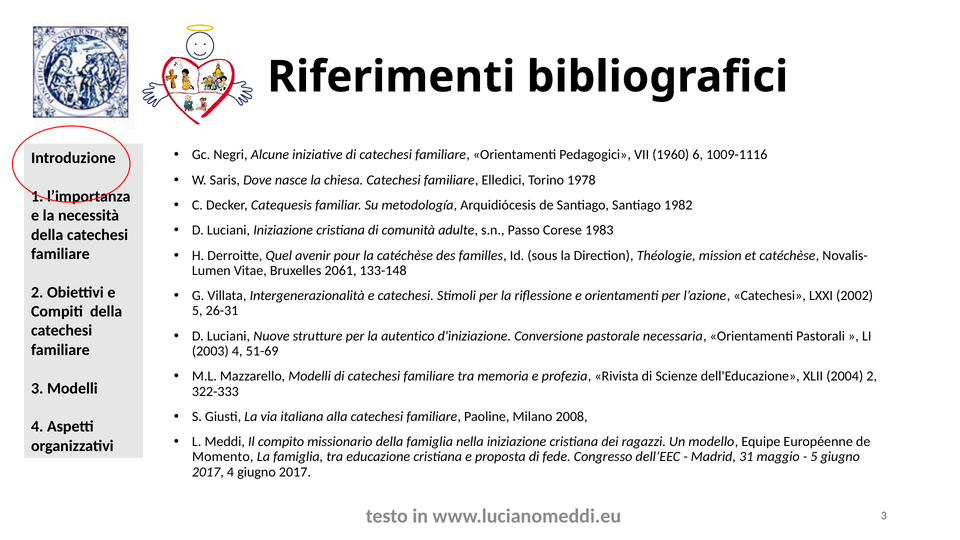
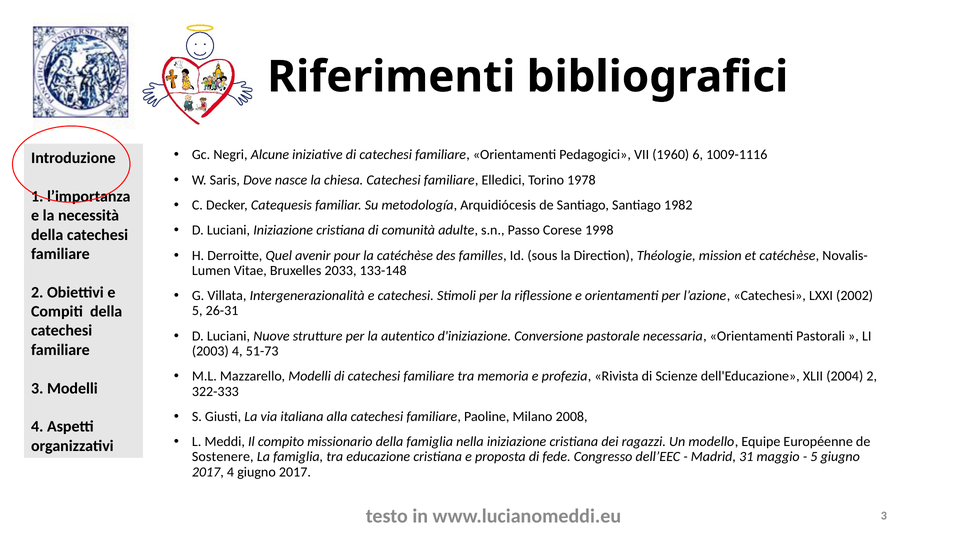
1983: 1983 -> 1998
2061: 2061 -> 2033
51-69: 51-69 -> 51-73
Momento: Momento -> Sostenere
